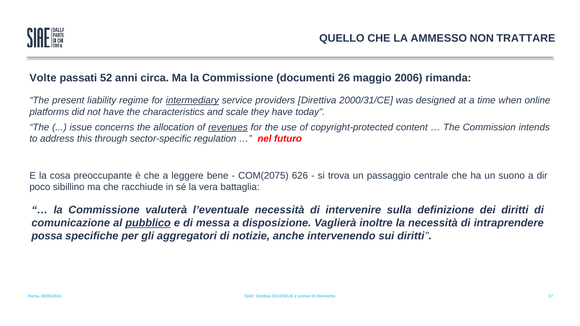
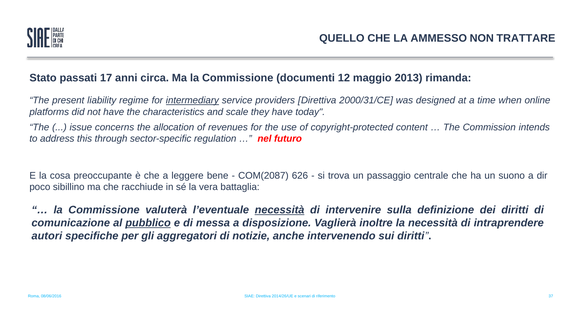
Volte: Volte -> Stato
52: 52 -> 17
26: 26 -> 12
2006: 2006 -> 2013
revenues underline: present -> none
COM(2075: COM(2075 -> COM(2087
necessità at (280, 210) underline: none -> present
possa: possa -> autori
